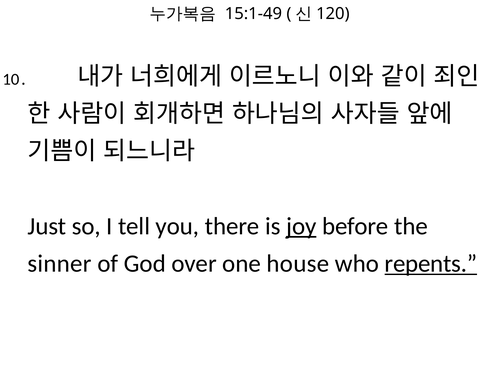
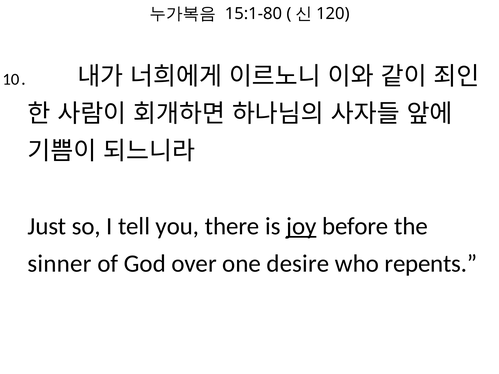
15:1-49: 15:1-49 -> 15:1-80
house: house -> desire
repents underline: present -> none
